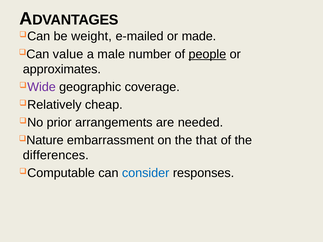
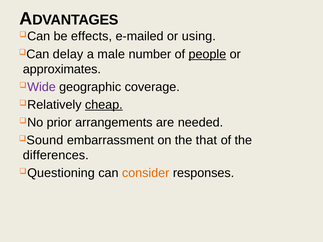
weight: weight -> effects
made: made -> using
value: value -> delay
cheap underline: none -> present
Nature: Nature -> Sound
Computable: Computable -> Questioning
consider colour: blue -> orange
